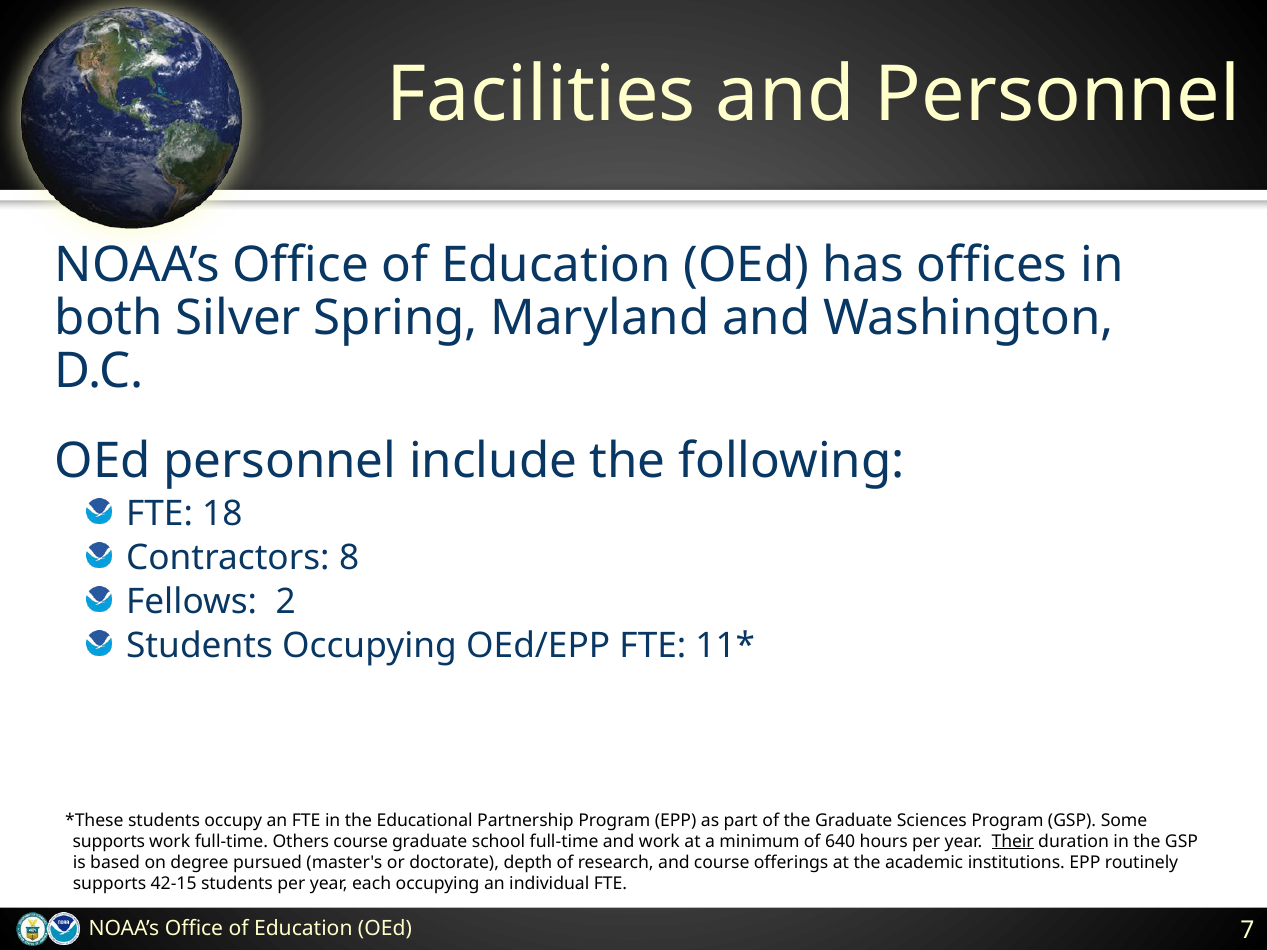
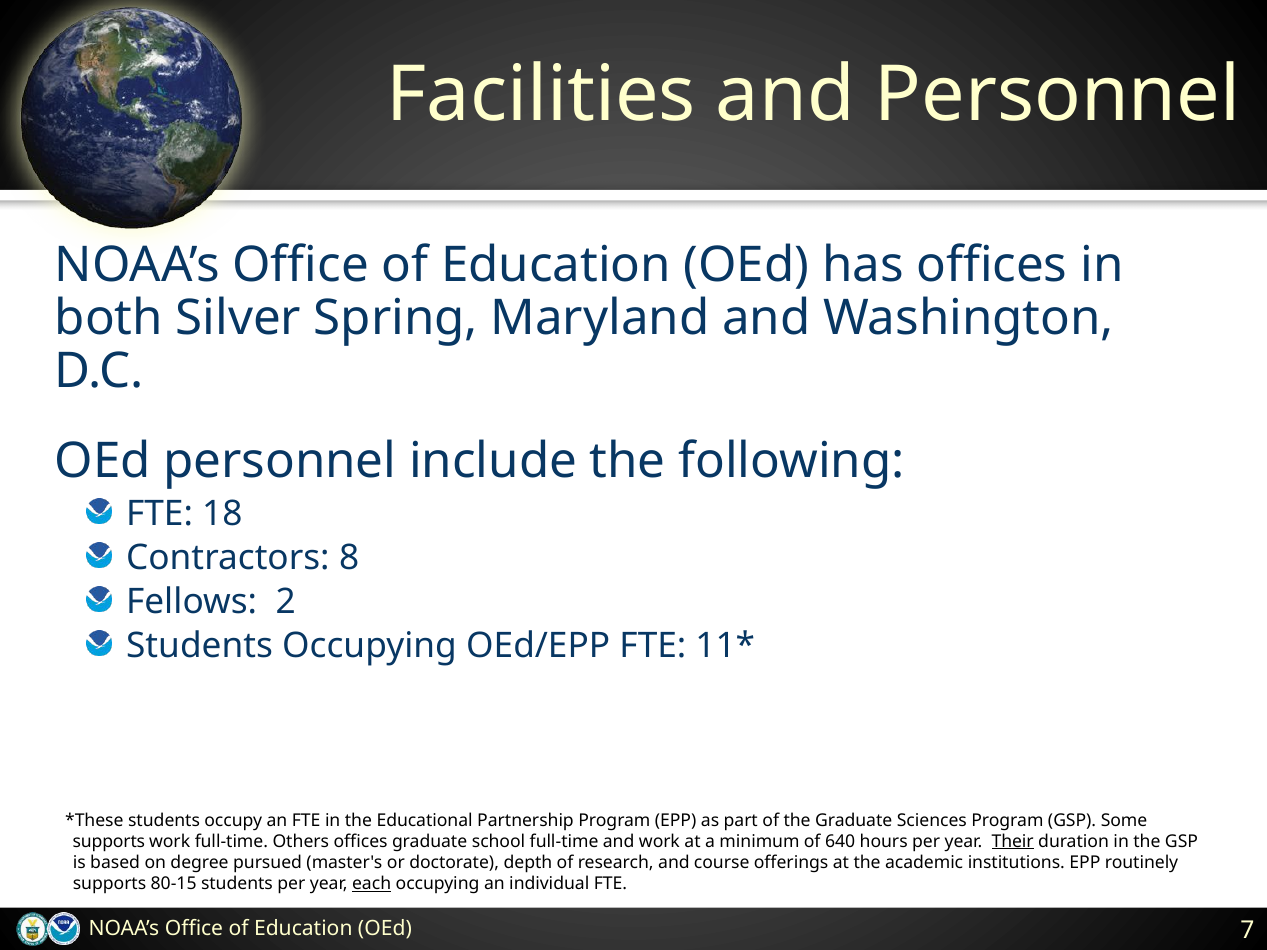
Others course: course -> offices
42-15: 42-15 -> 80-15
each underline: none -> present
